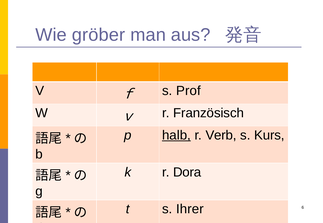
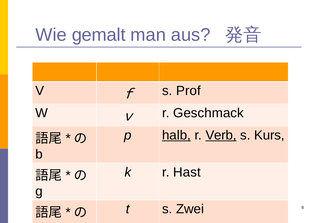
gröber: gröber -> gemalt
Französisch: Französisch -> Geschmack
Verb underline: none -> present
Dora: Dora -> Hast
Ihrer: Ihrer -> Zwei
